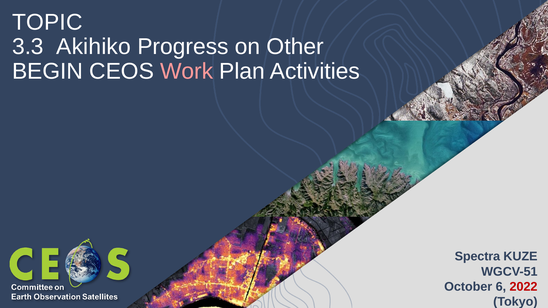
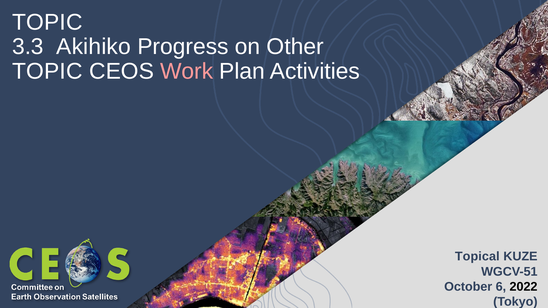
BEGIN at (47, 71): BEGIN -> TOPIC
Spectra: Spectra -> Topical
2022 at (524, 287) colour: red -> black
